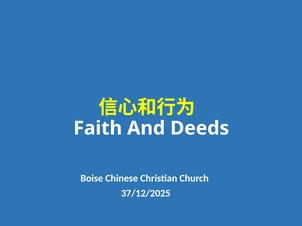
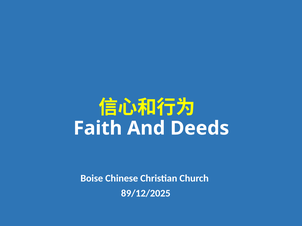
37/12/2025: 37/12/2025 -> 89/12/2025
